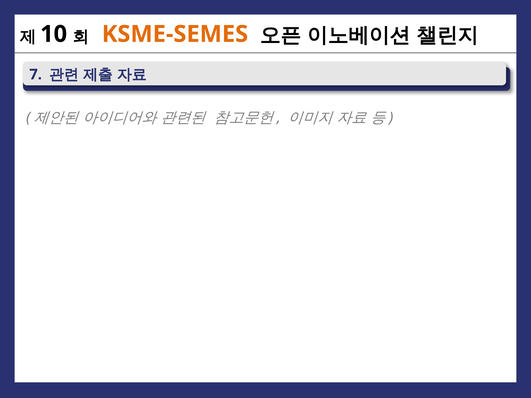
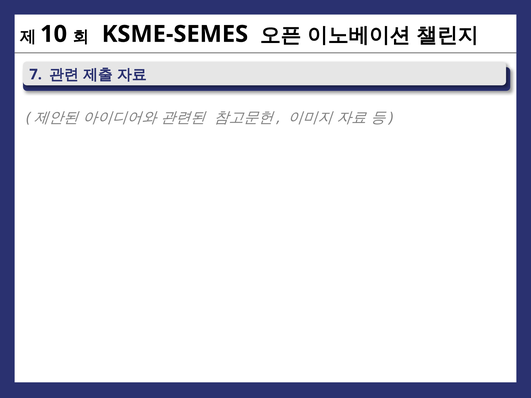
KSME-SEMES colour: orange -> black
